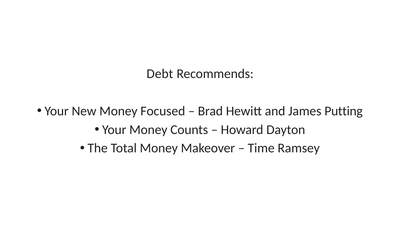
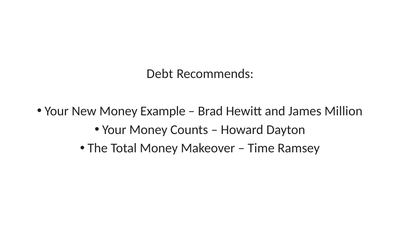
Focused: Focused -> Example
Putting: Putting -> Million
